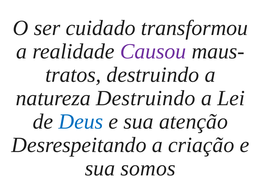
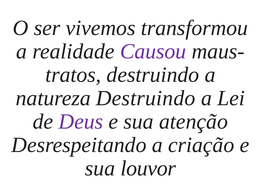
cuidado: cuidado -> vivemos
Deus colour: blue -> purple
somos: somos -> louvor
